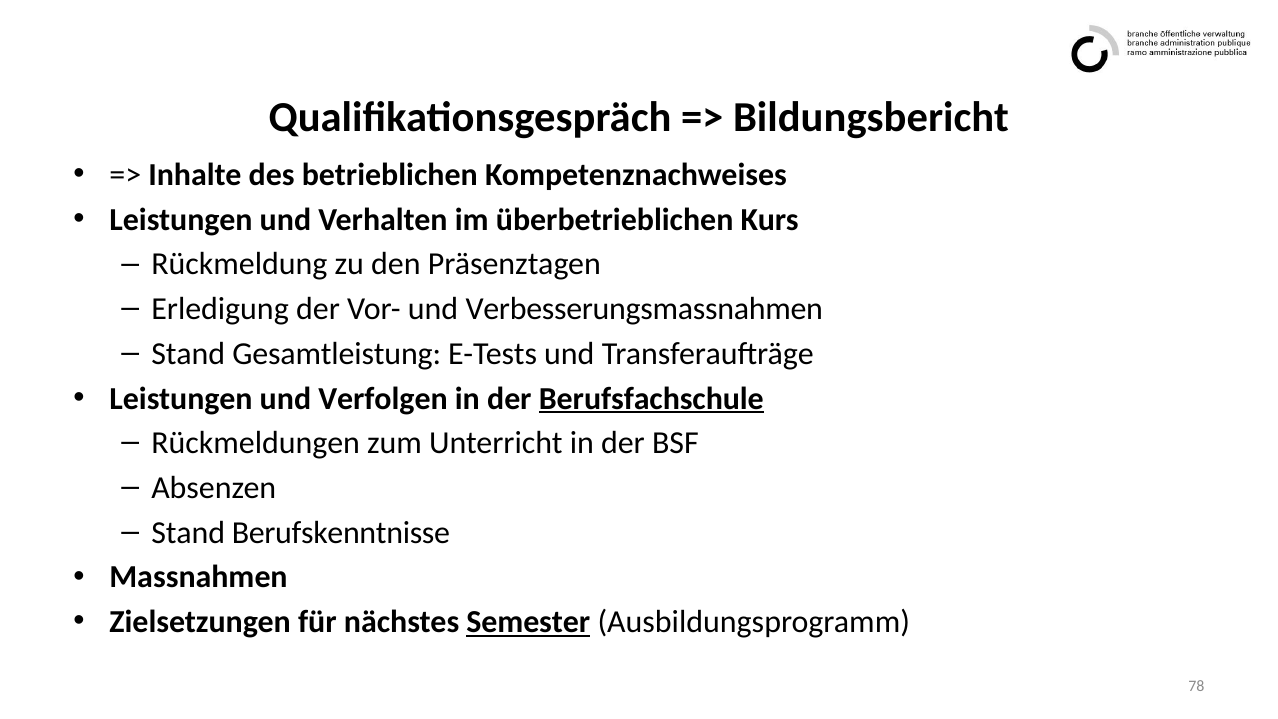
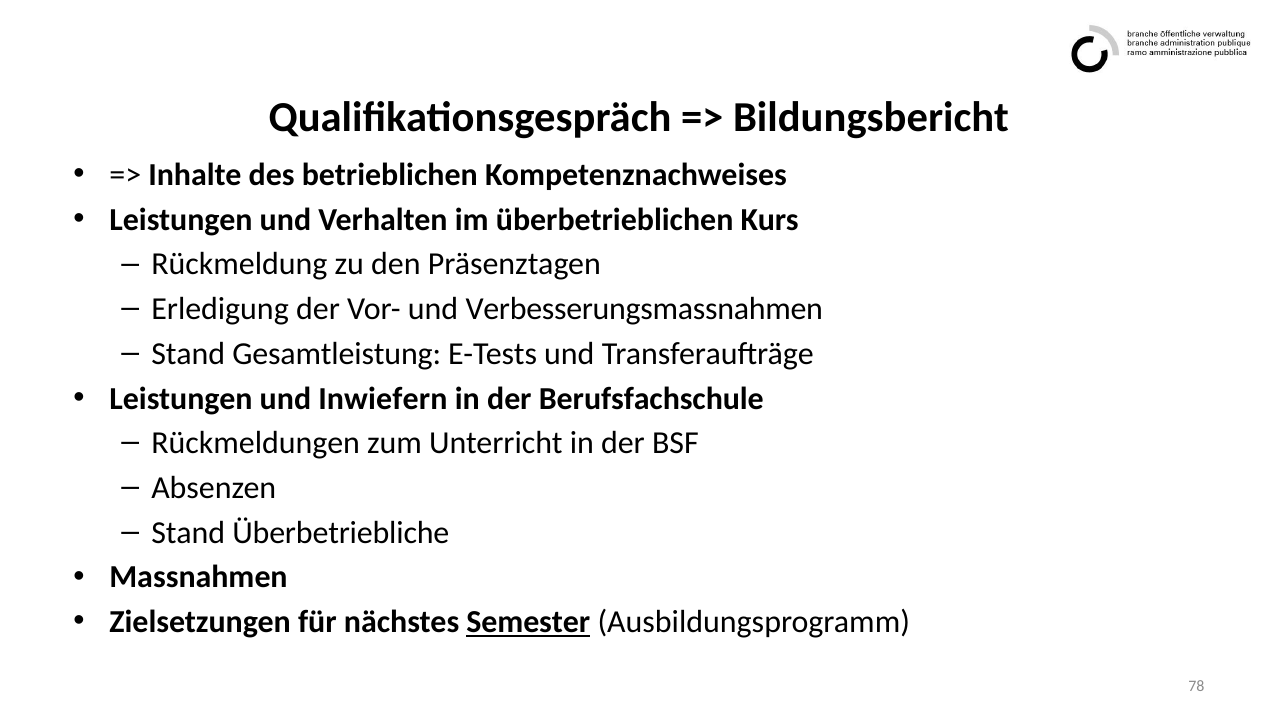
Verfolgen: Verfolgen -> Inwiefern
Berufsfachschule underline: present -> none
Berufskenntnisse: Berufskenntnisse -> Überbetriebliche
